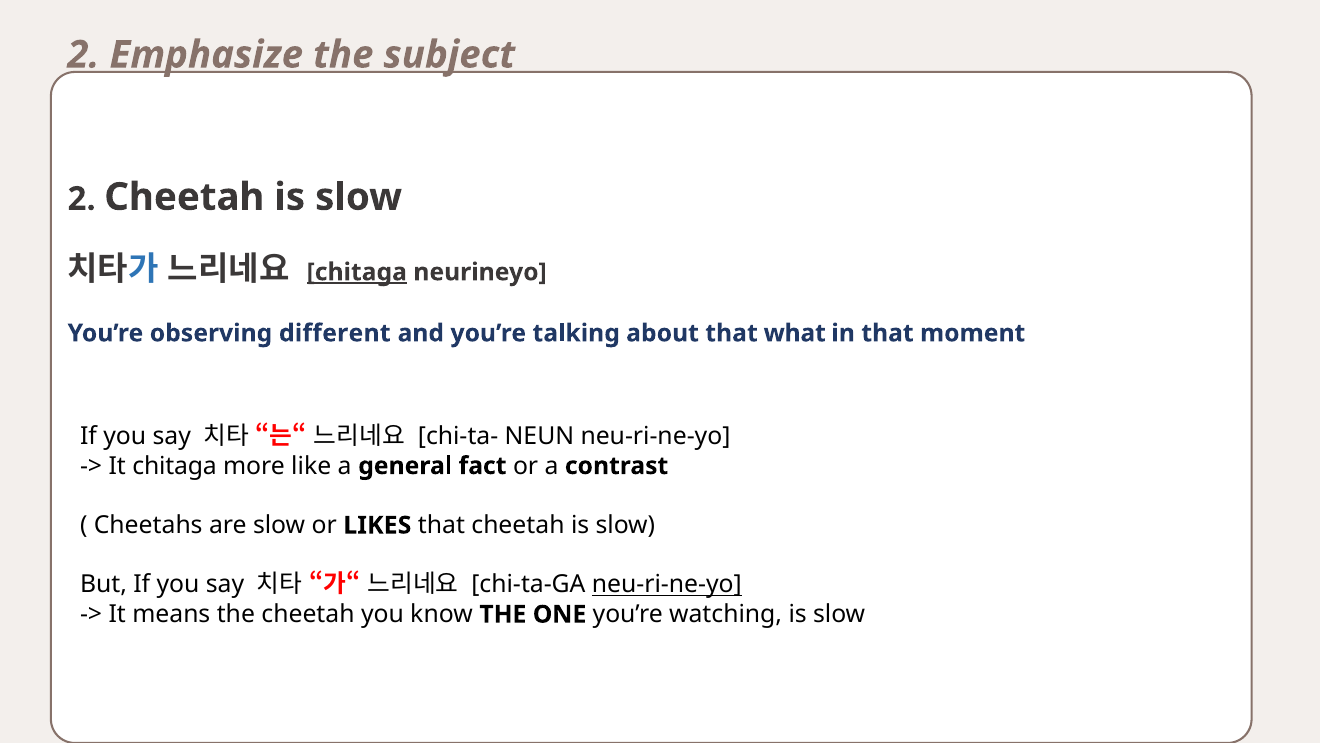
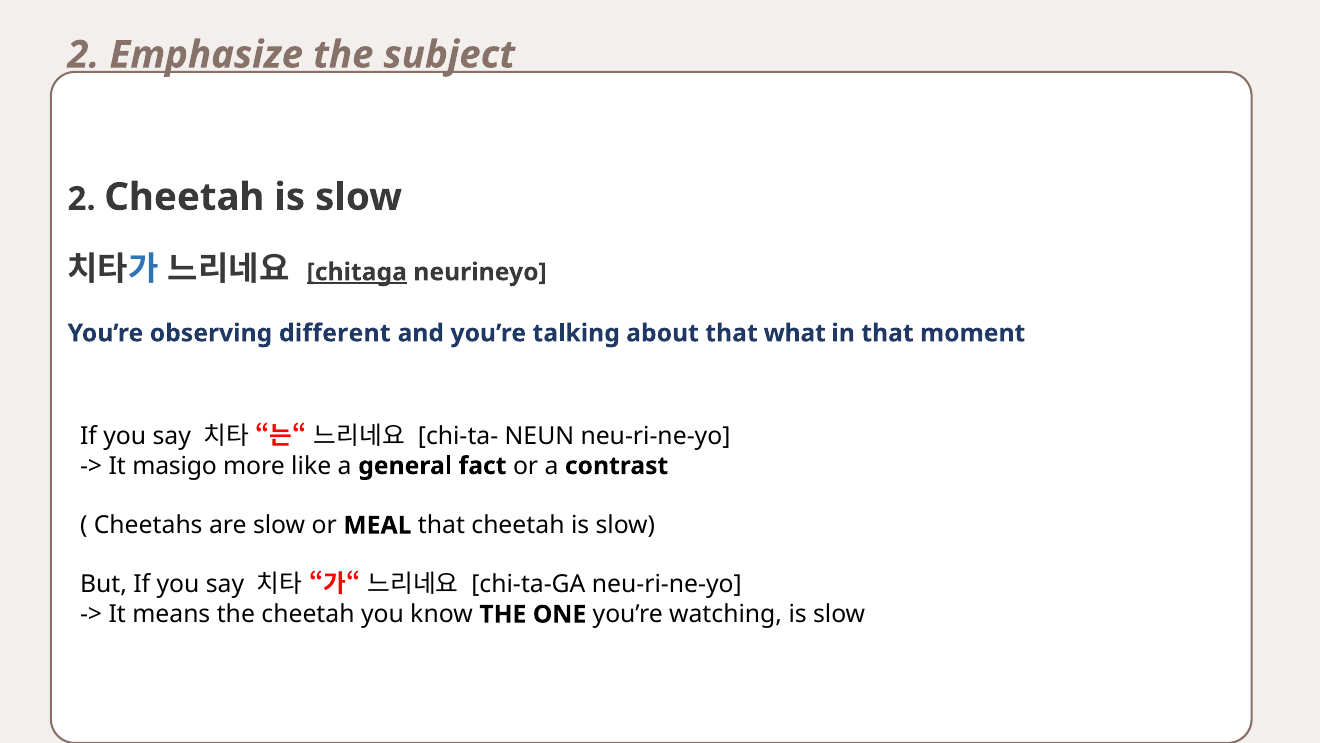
It chitaga: chitaga -> masigo
LIKES: LIKES -> MEAL
neu-ri-ne-yo at (667, 584) underline: present -> none
